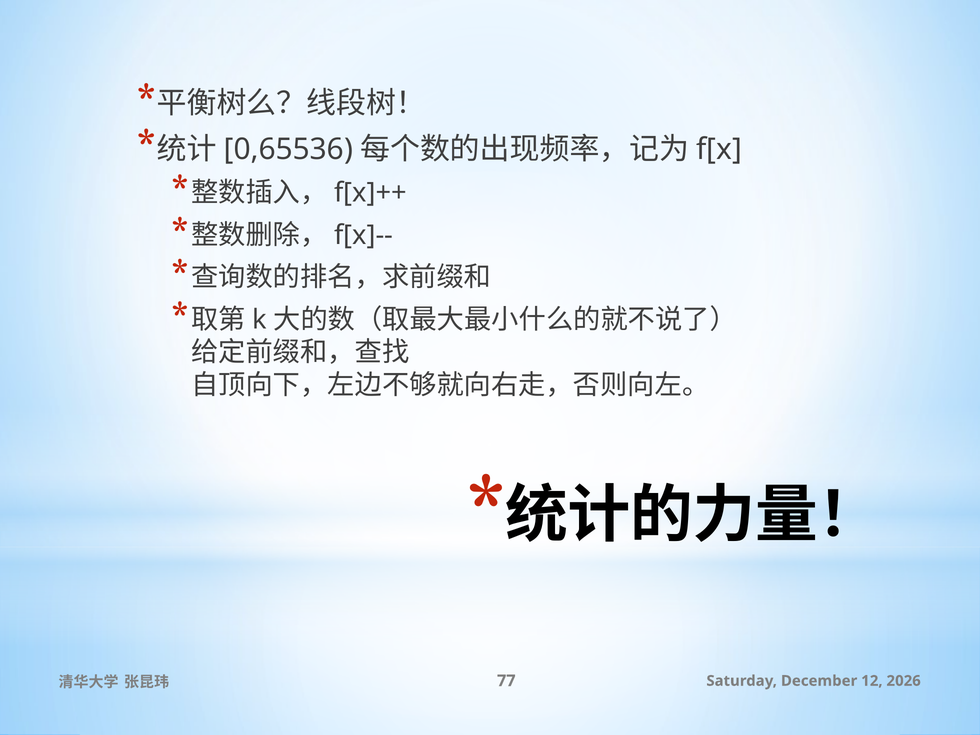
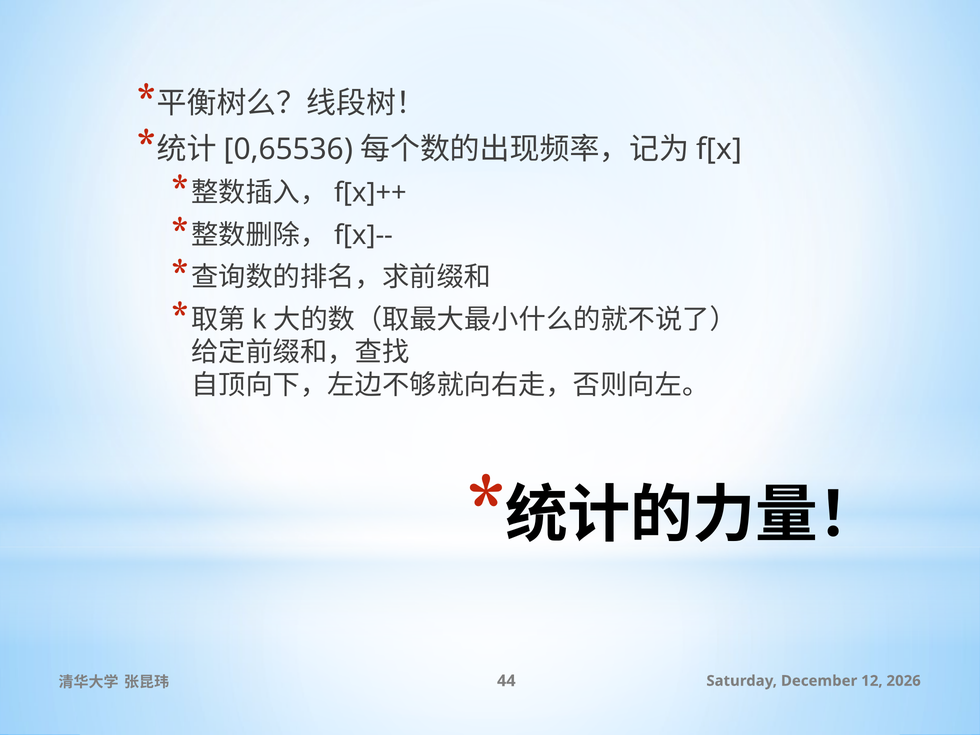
77: 77 -> 44
